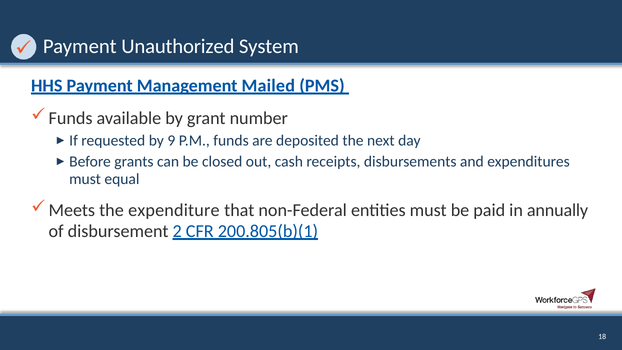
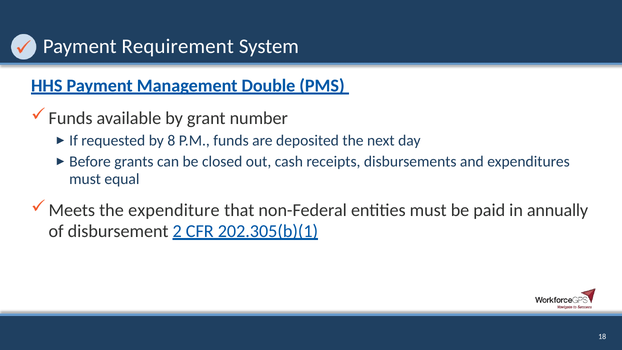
Unauthorized: Unauthorized -> Requirement
Mailed: Mailed -> Double
9: 9 -> 8
200.805(b)(1: 200.805(b)(1 -> 202.305(b)(1
